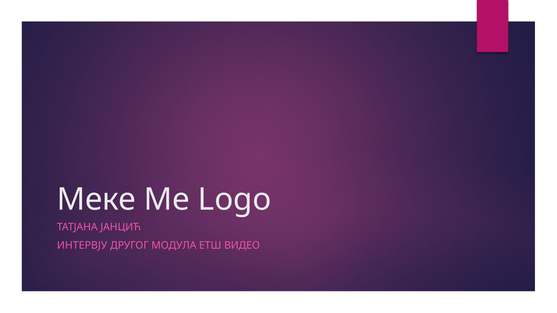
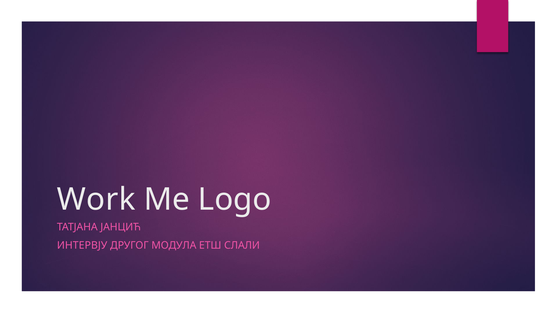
Меке: Меке -> Work
ВИДЕО: ВИДЕО -> СЛАЛИ
